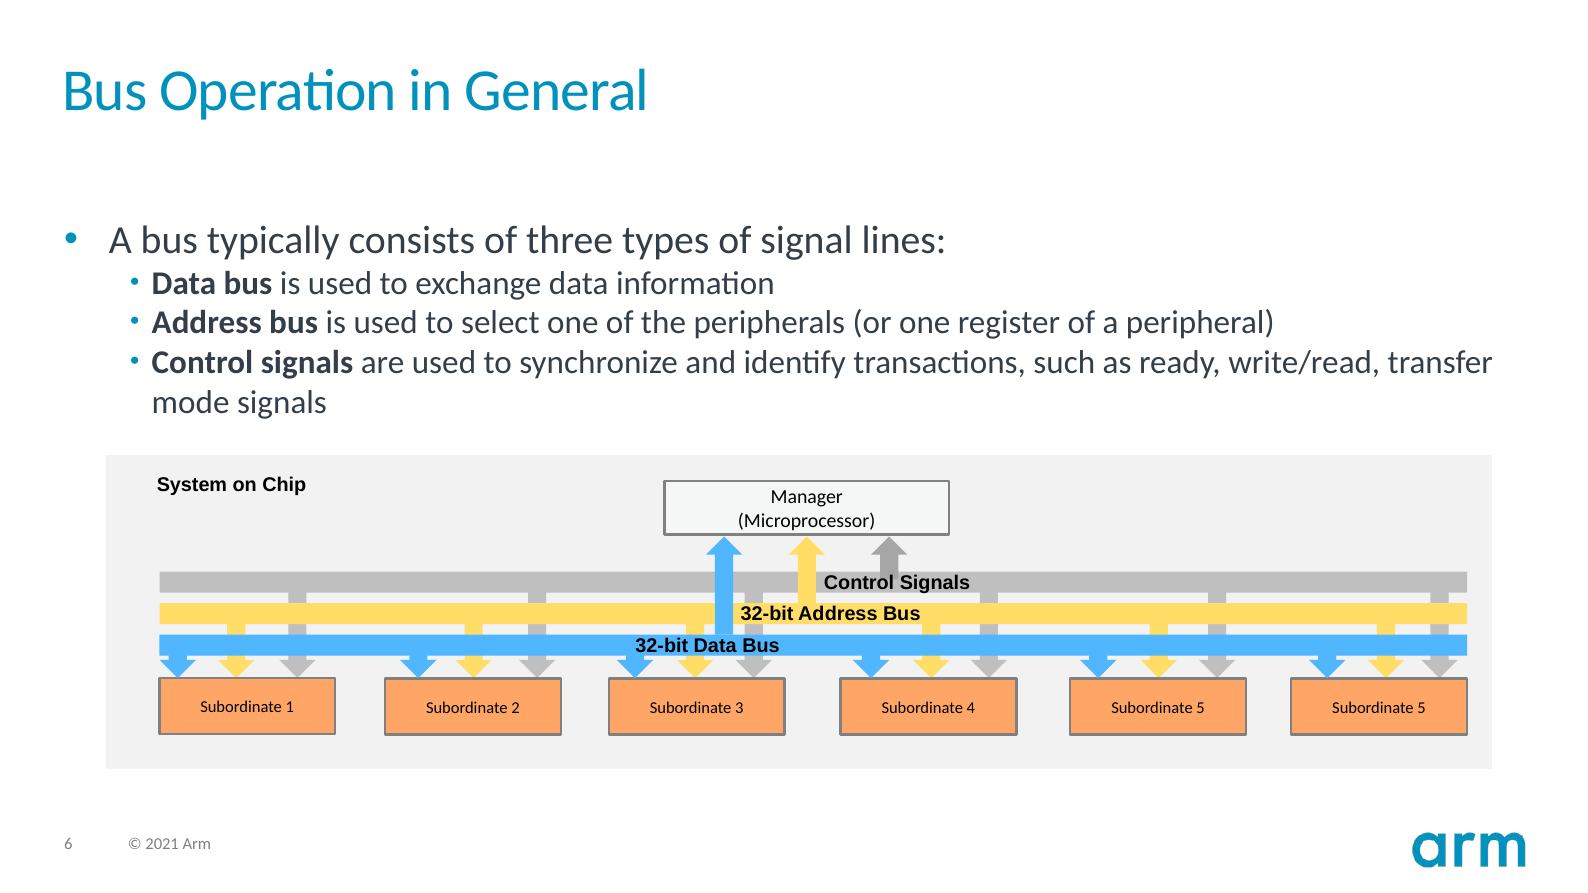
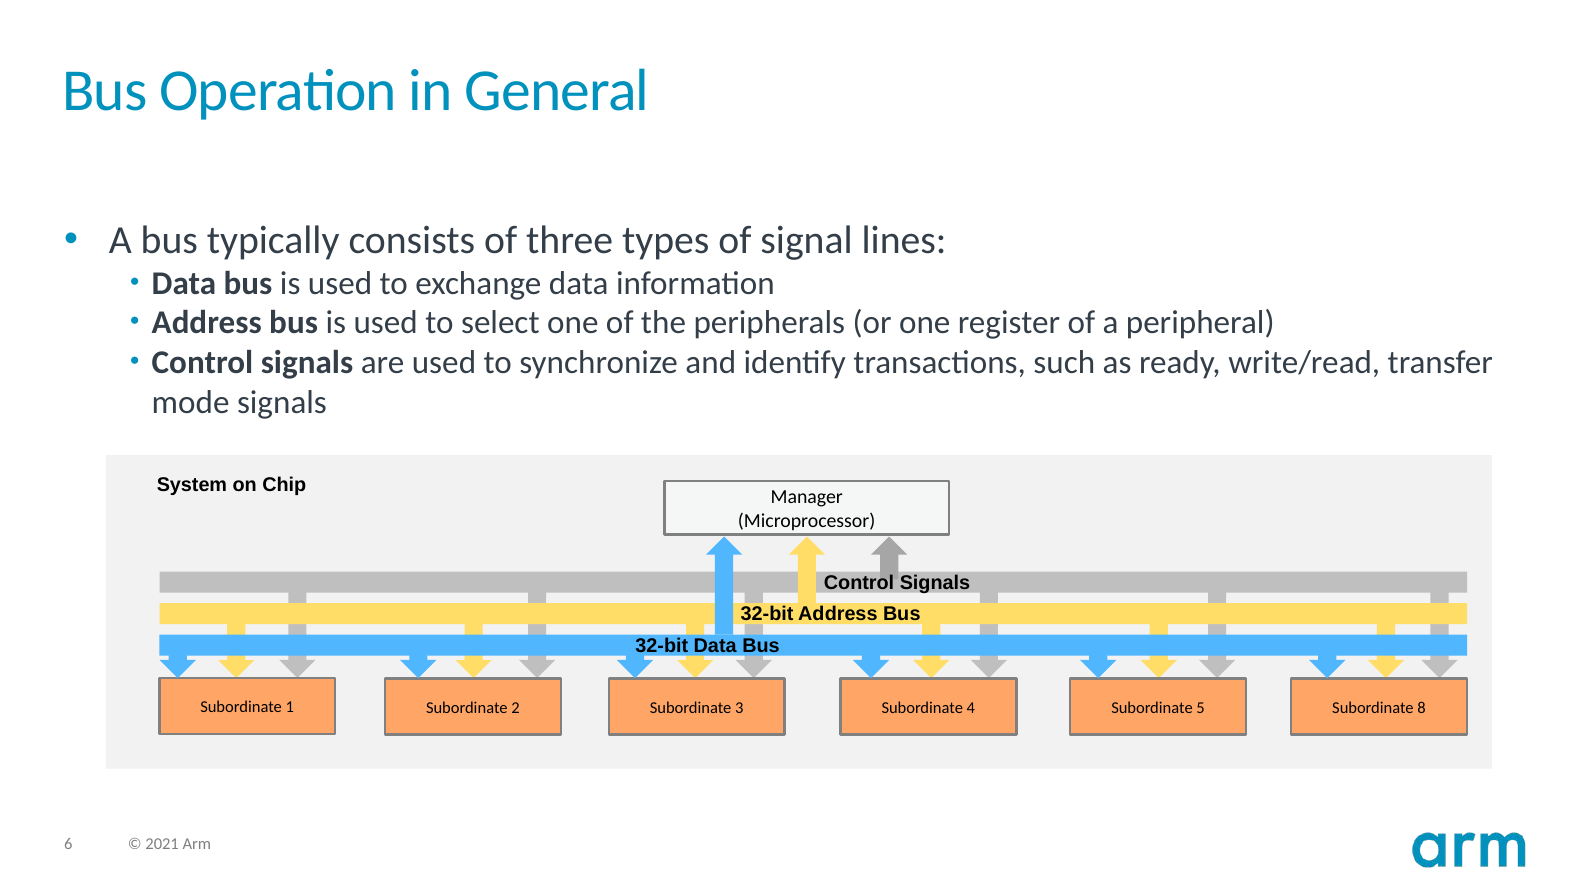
1 Subordinate 5: 5 -> 8
